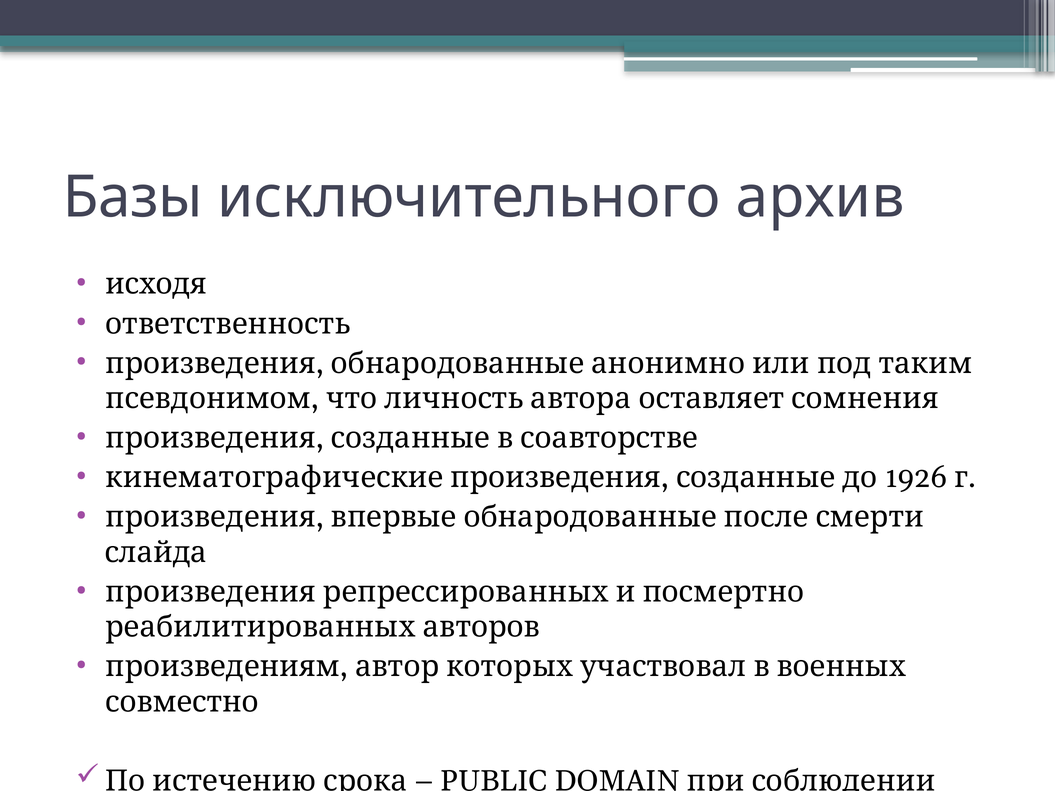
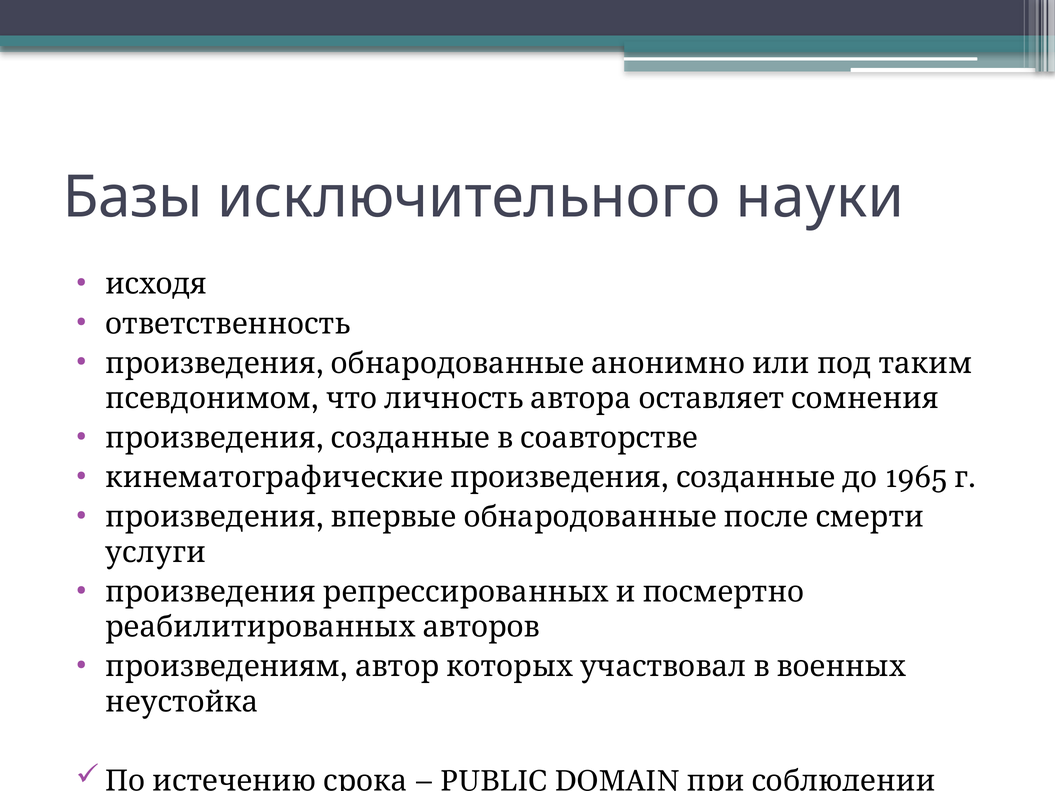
архив: архив -> науки
1926: 1926 -> 1965
слайда: слайда -> услуги
совместно: совместно -> неустойка
